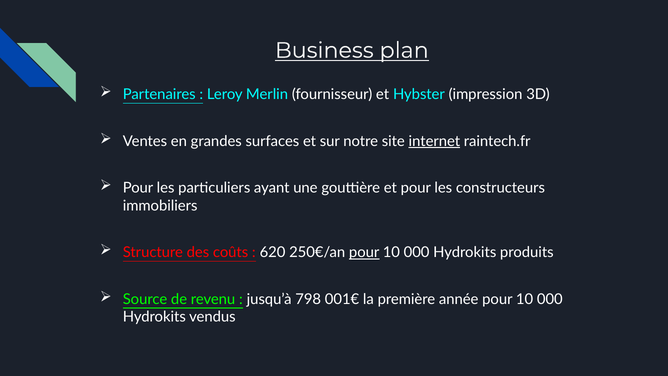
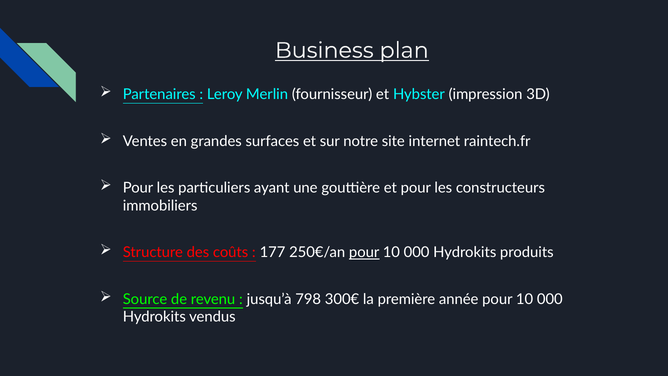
internet underline: present -> none
620: 620 -> 177
001€: 001€ -> 300€
